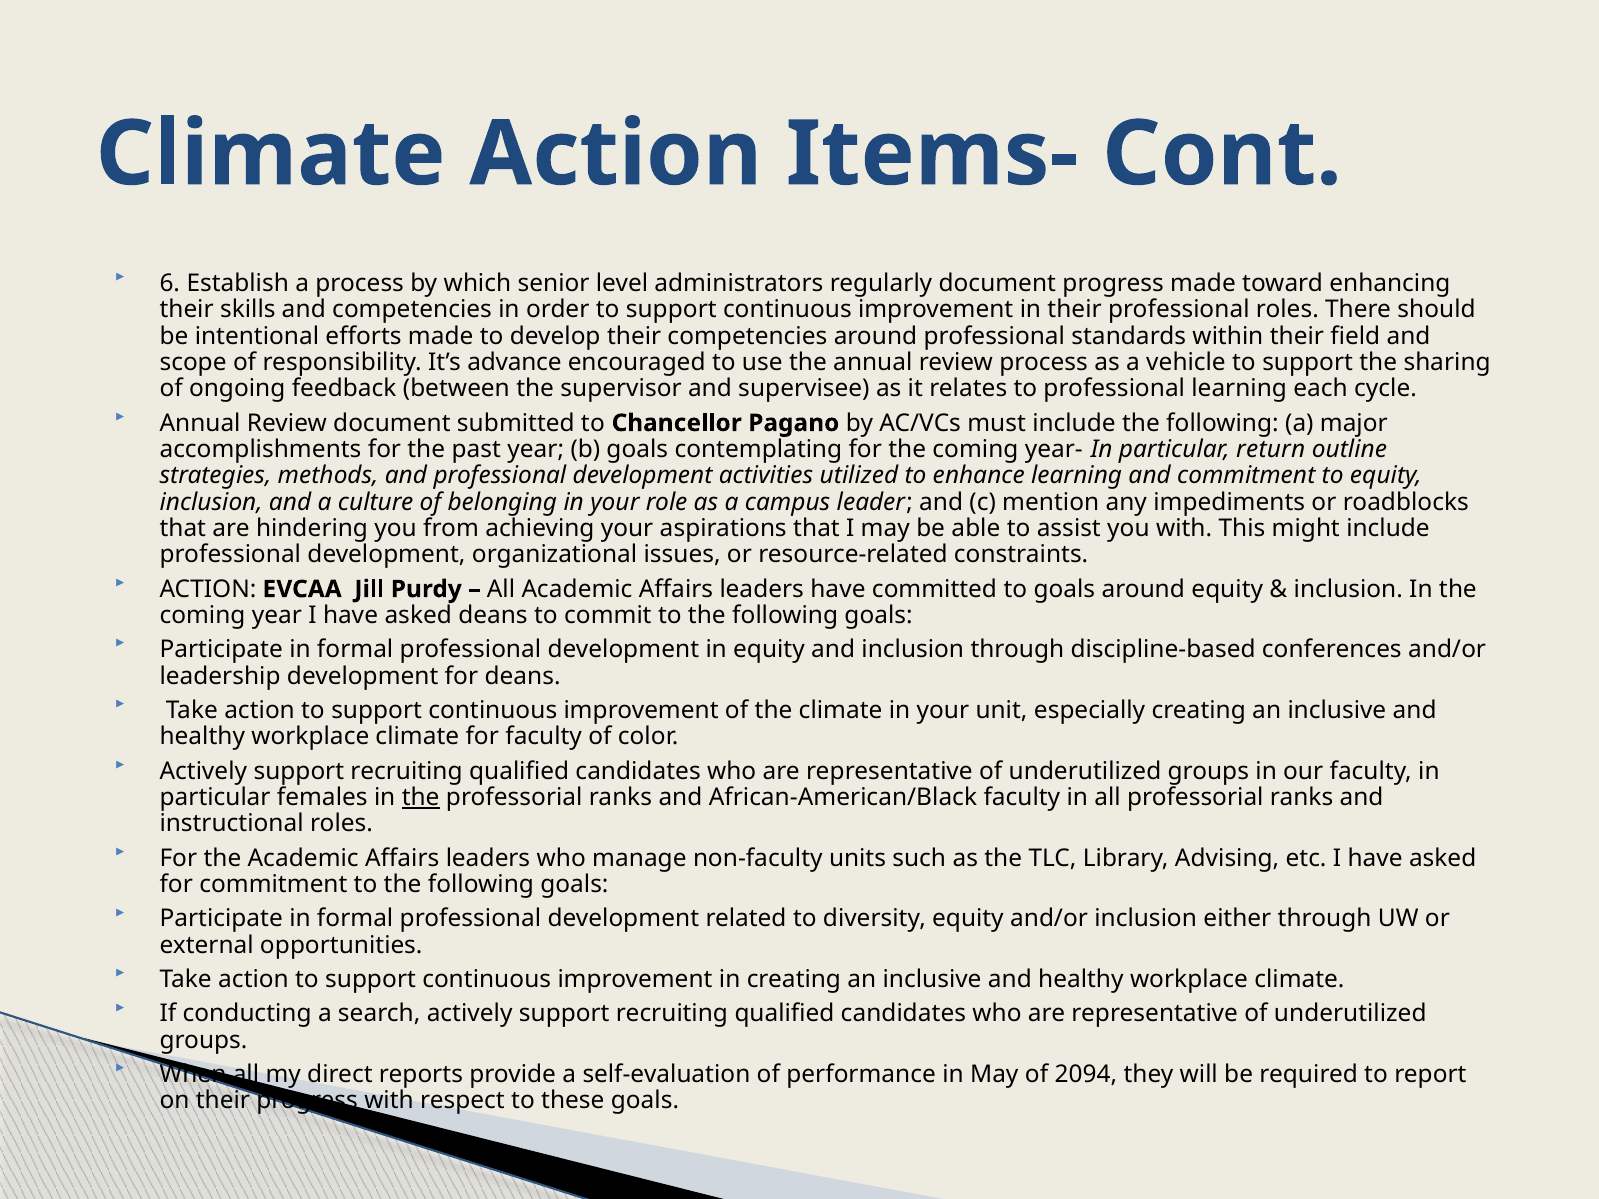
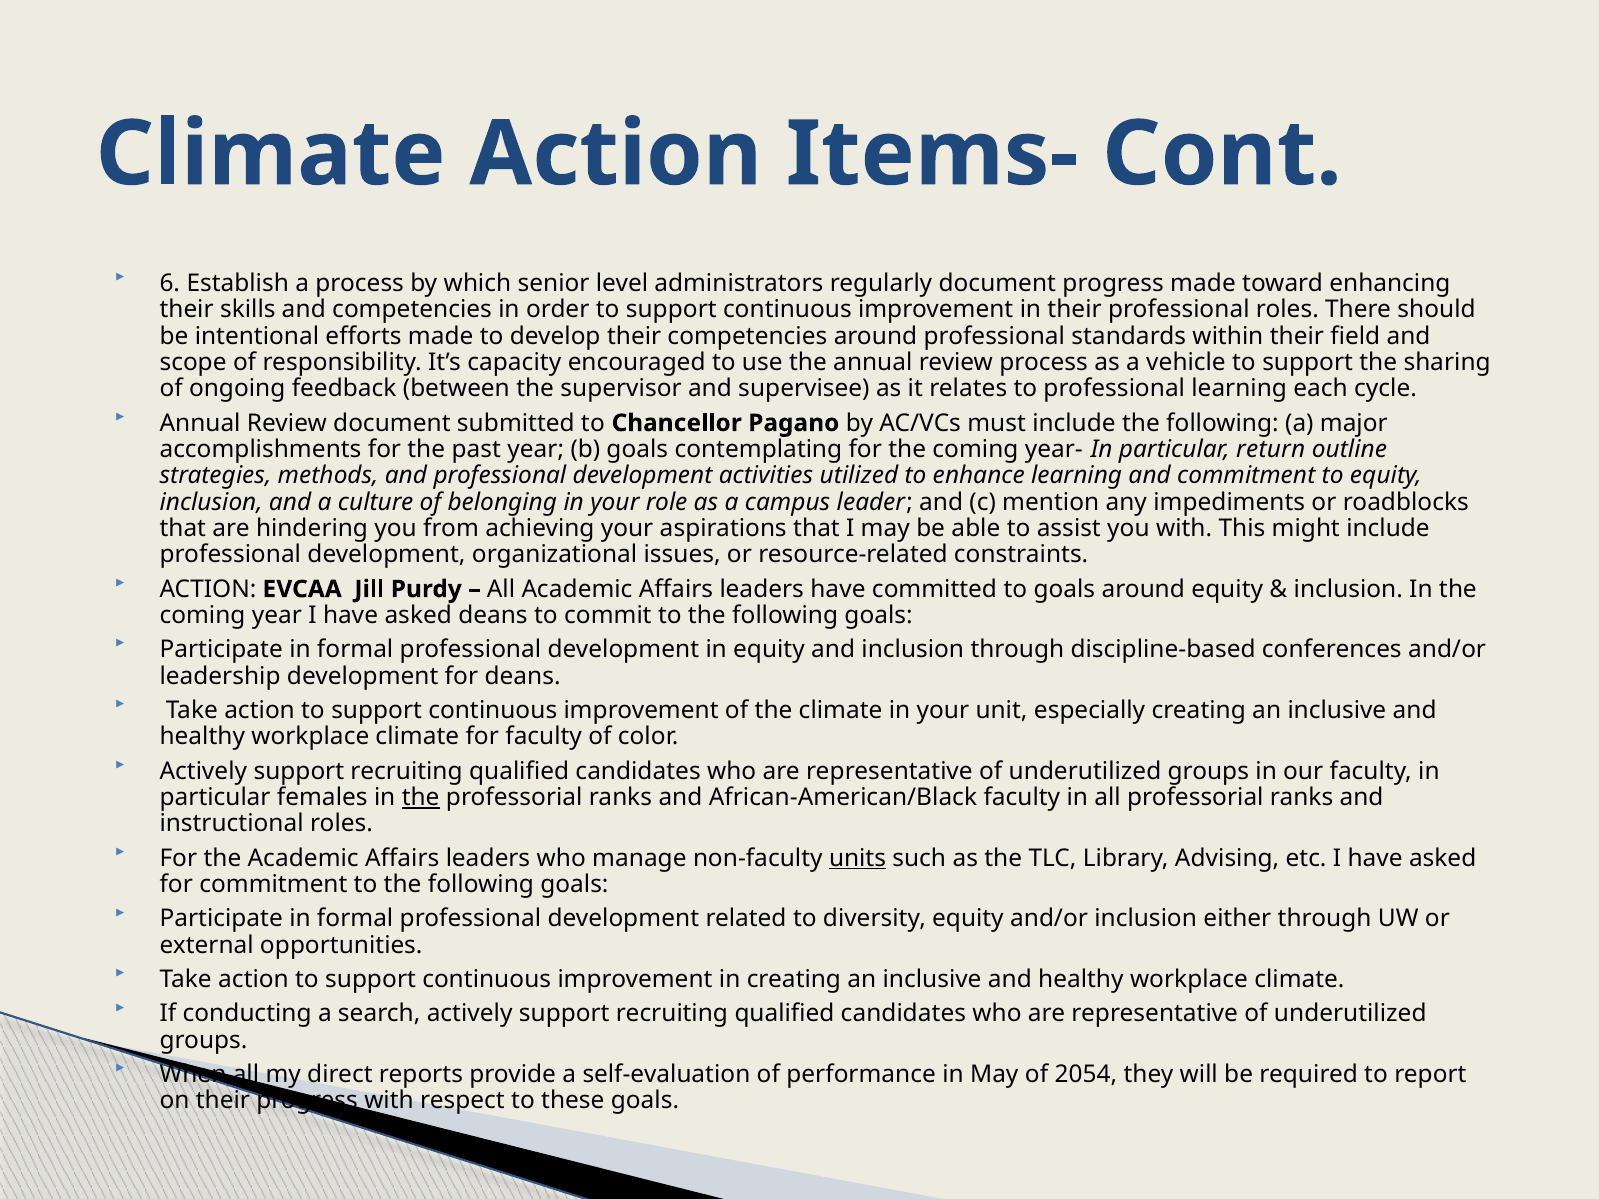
advance: advance -> capacity
units underline: none -> present
2094: 2094 -> 2054
